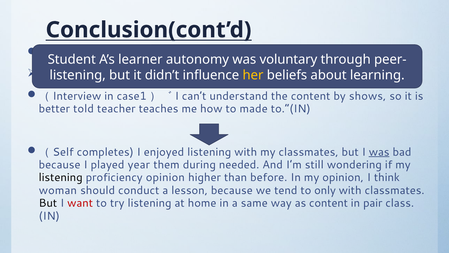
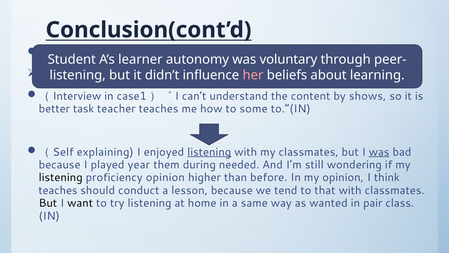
her colour: yellow -> pink
told: told -> task
made: made -> some
completes: completes -> explaining
listening at (209, 152) underline: none -> present
woman at (58, 190): woman -> teaches
only: only -> that
want colour: red -> black
as content: content -> wanted
